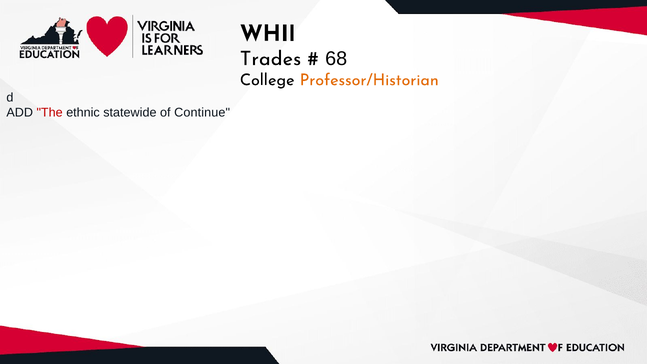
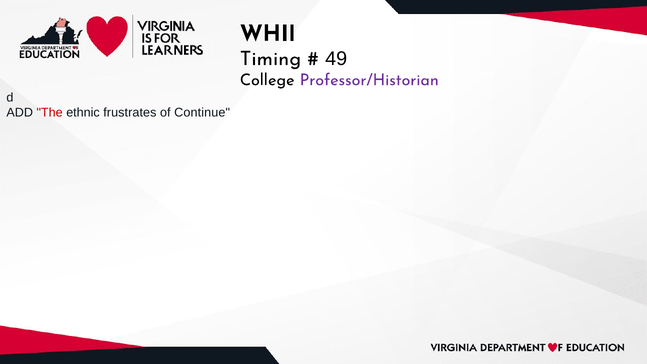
Trades: Trades -> Timing
68: 68 -> 49
Professor/Historian colour: orange -> purple
statewide: statewide -> frustrates
